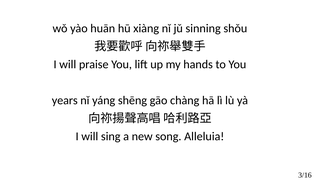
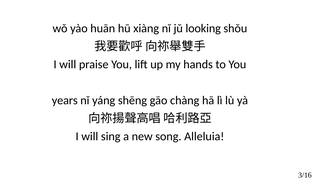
sinning: sinning -> looking
